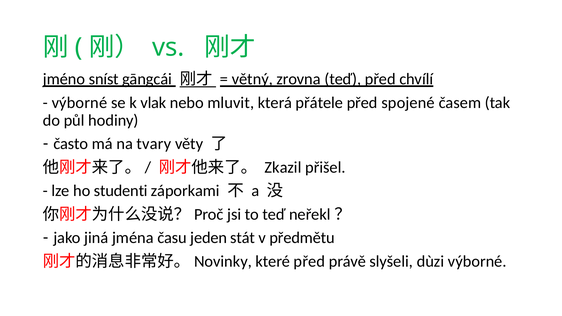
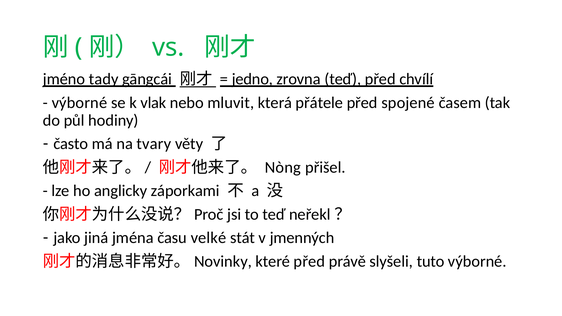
sníst: sníst -> tady
větný: větný -> jedno
Zkazil: Zkazil -> Nòng
studenti: studenti -> anglicky
jeden: jeden -> velké
předmětu: předmětu -> jmenných
dùzi: dùzi -> tuto
